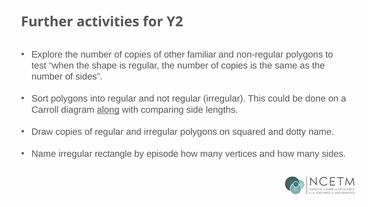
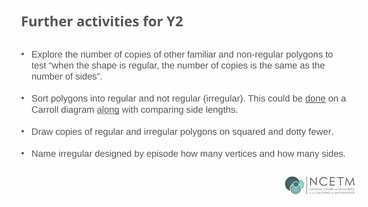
done underline: none -> present
dotty name: name -> fewer
rectangle: rectangle -> designed
